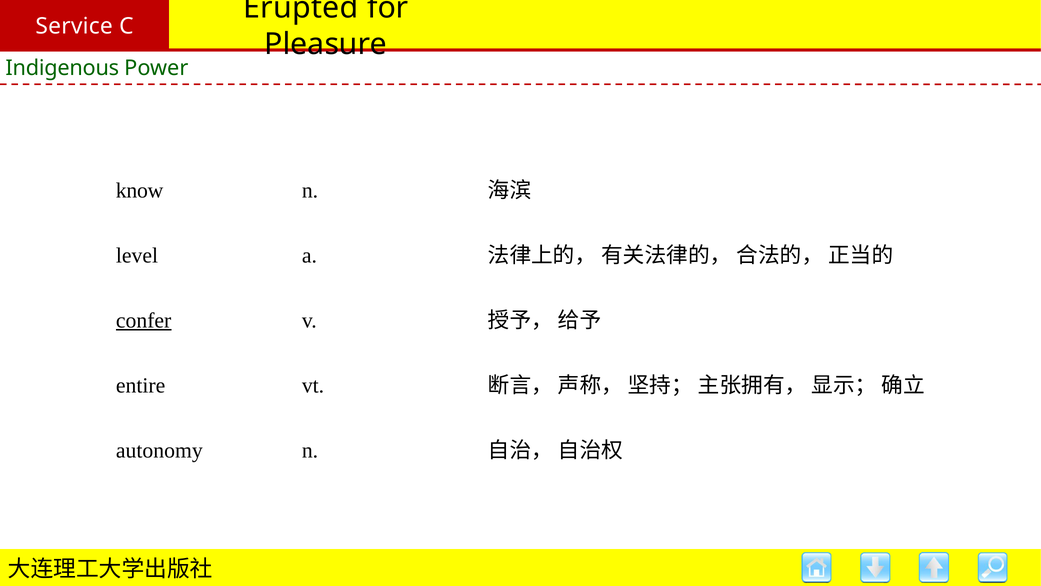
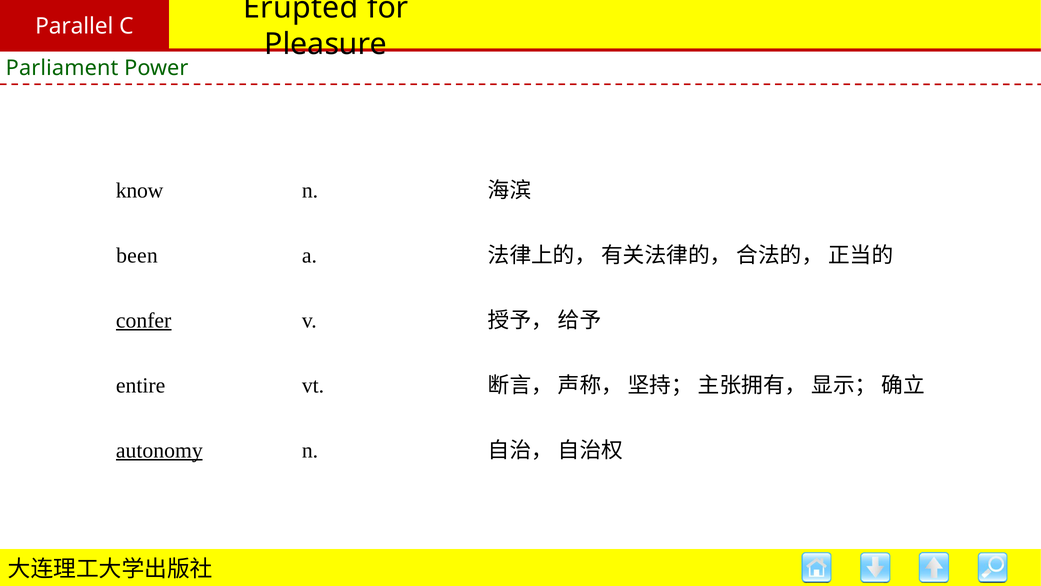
Service: Service -> Parallel
Indigenous: Indigenous -> Parliament
level: level -> been
autonomy underline: none -> present
